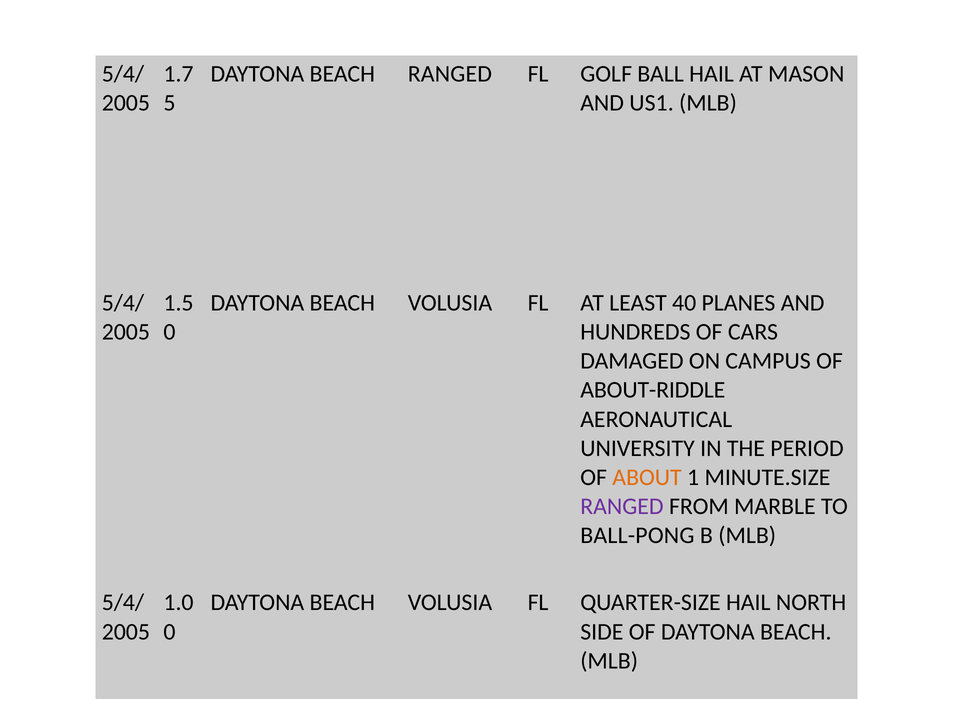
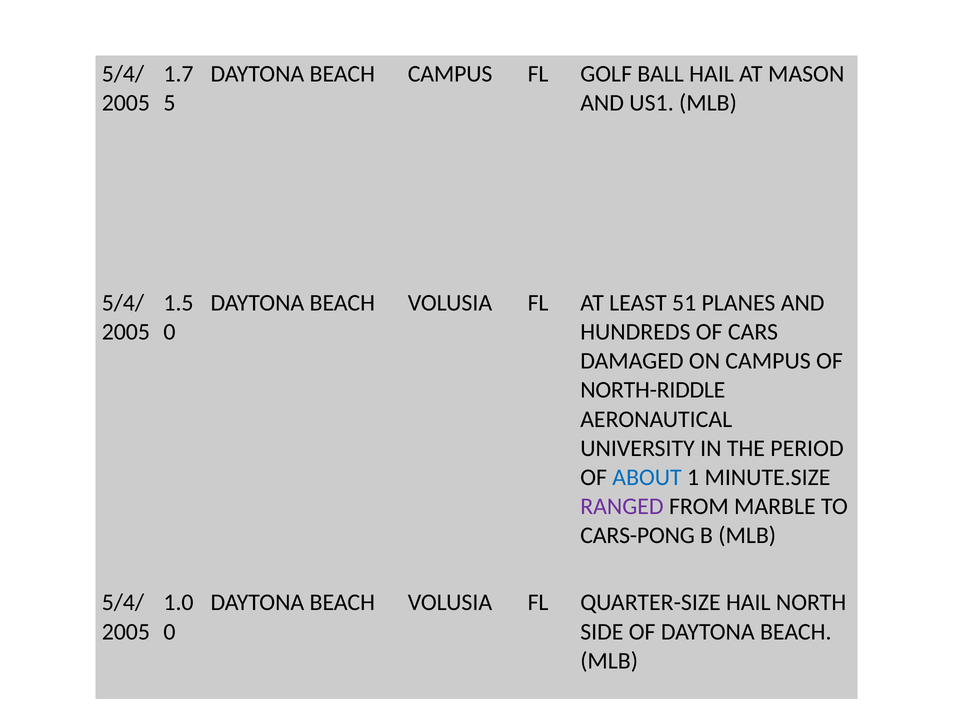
BEACH RANGED: RANGED -> CAMPUS
40: 40 -> 51
ABOUT-RIDDLE: ABOUT-RIDDLE -> NORTH-RIDDLE
ABOUT colour: orange -> blue
BALL-PONG: BALL-PONG -> CARS-PONG
